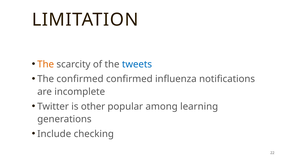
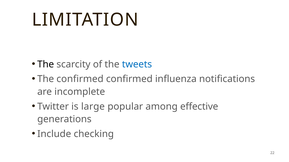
The at (46, 64) colour: orange -> black
other: other -> large
learning: learning -> effective
